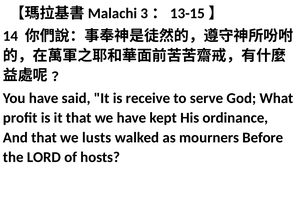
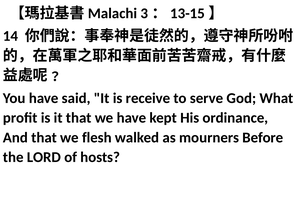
lusts: lusts -> flesh
